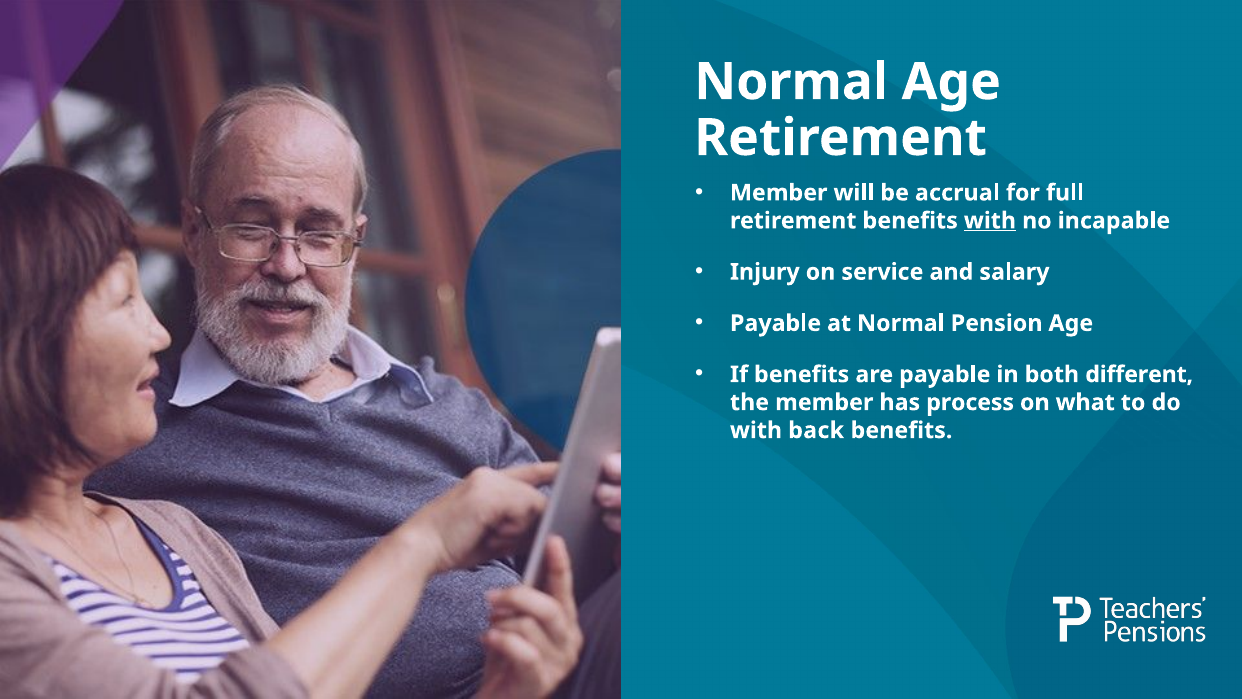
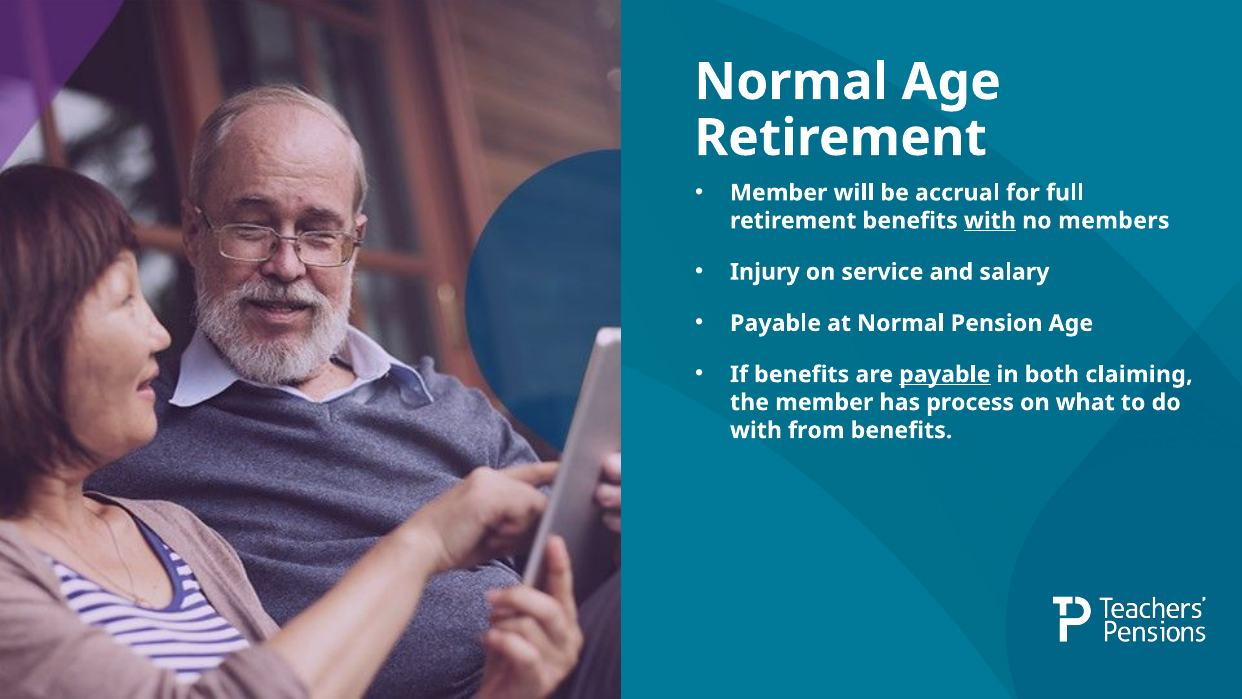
incapable: incapable -> members
payable at (945, 374) underline: none -> present
different: different -> claiming
back: back -> from
